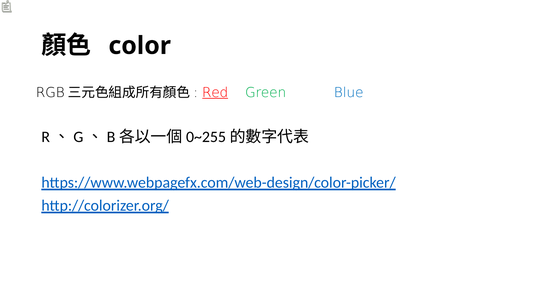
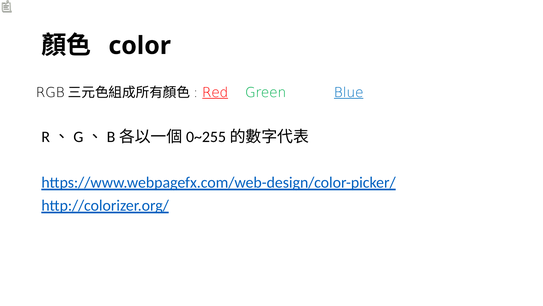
Blue underline: none -> present
